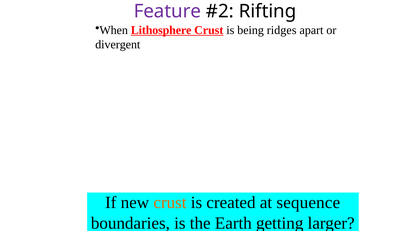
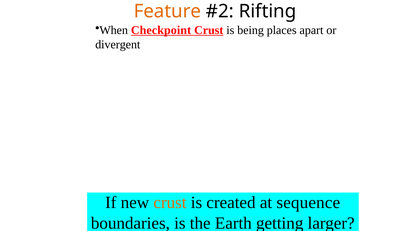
Feature colour: purple -> orange
Lithosphere: Lithosphere -> Checkpoint
ridges: ridges -> places
